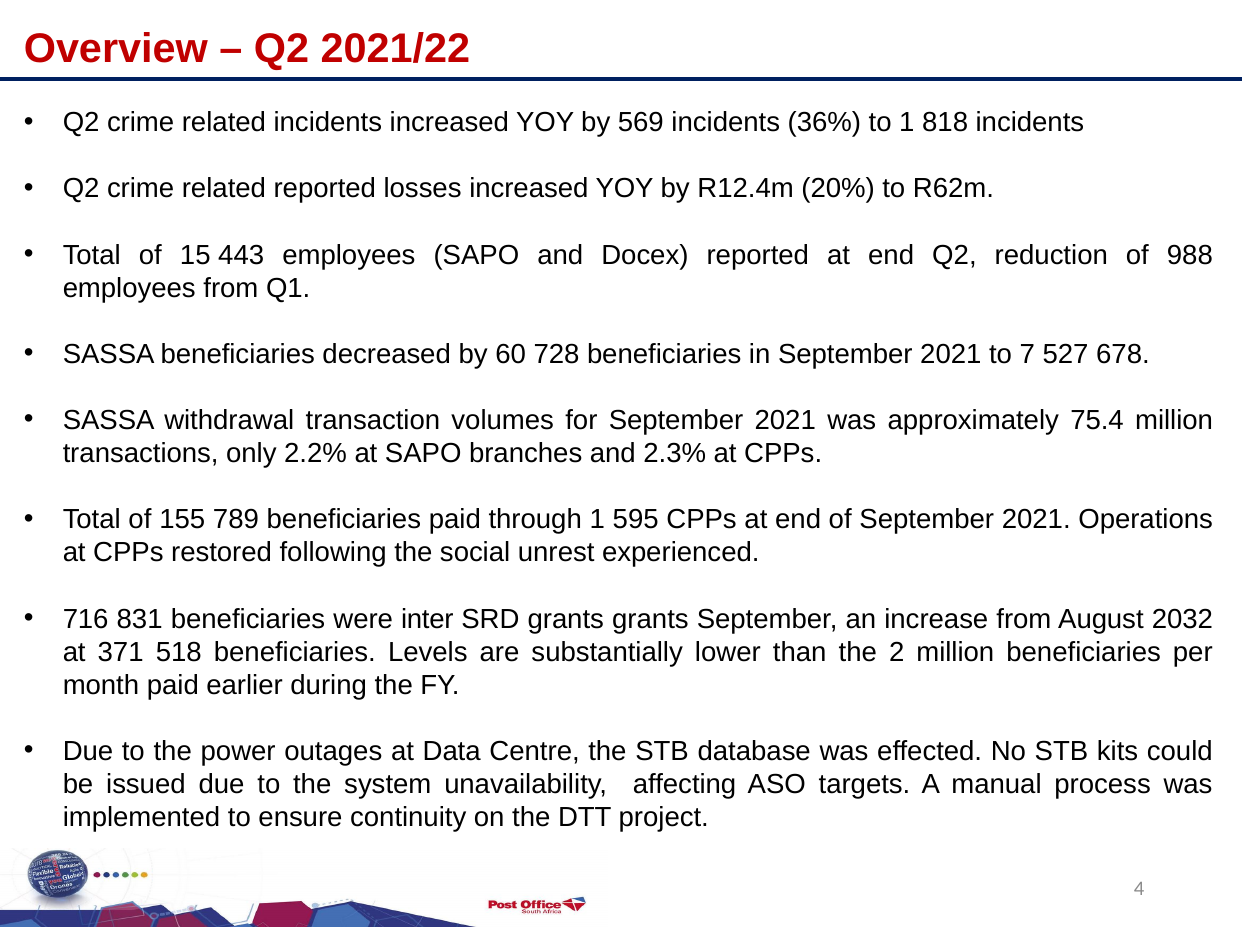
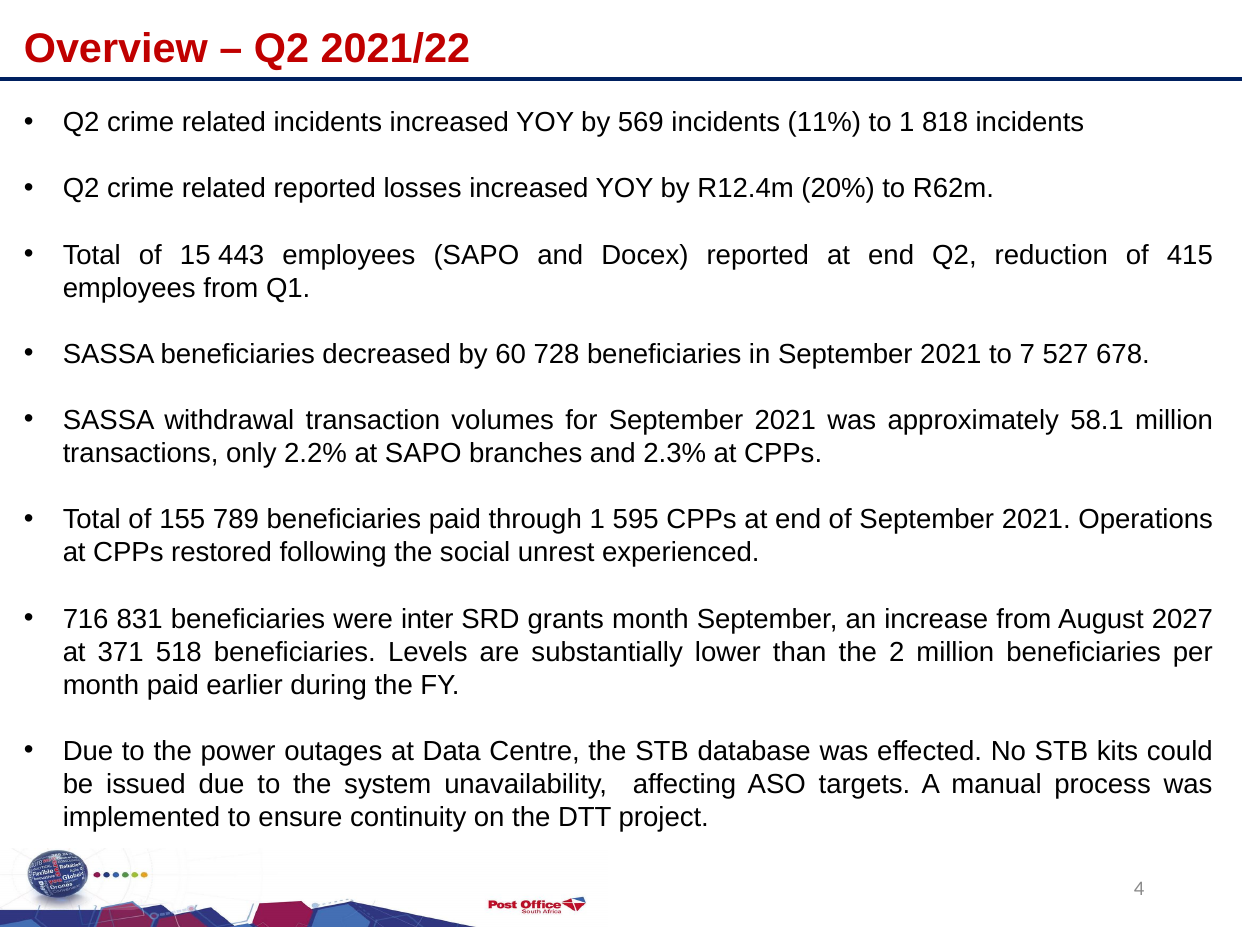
36%: 36% -> 11%
988: 988 -> 415
75.4: 75.4 -> 58.1
grants grants: grants -> month
2032: 2032 -> 2027
